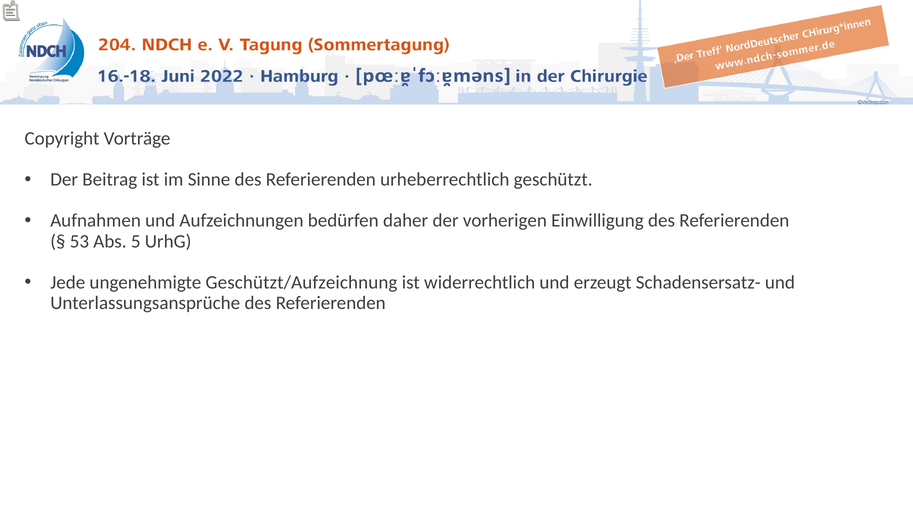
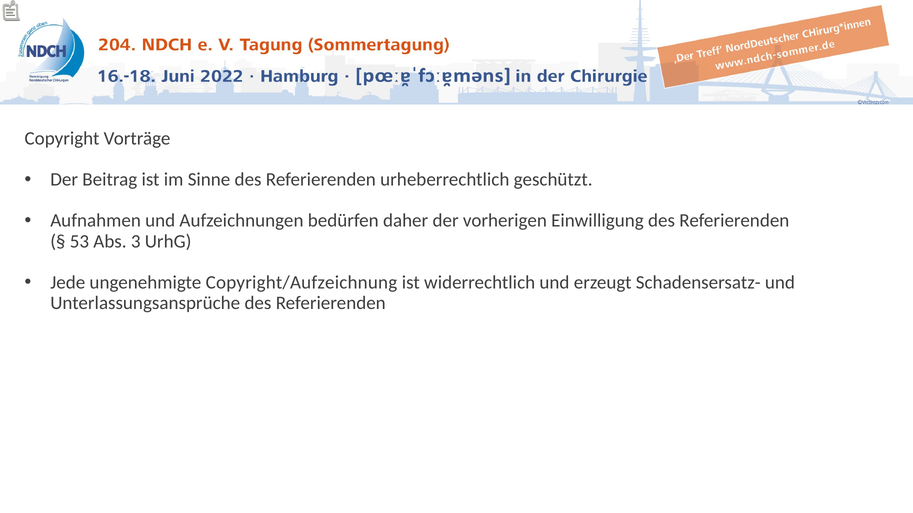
5: 5 -> 3
Geschützt/Aufzeichnung: Geschützt/Aufzeichnung -> Copyright/Aufzeichnung
